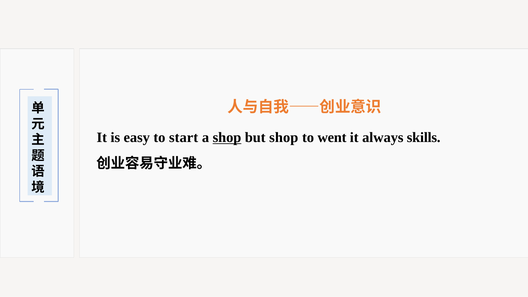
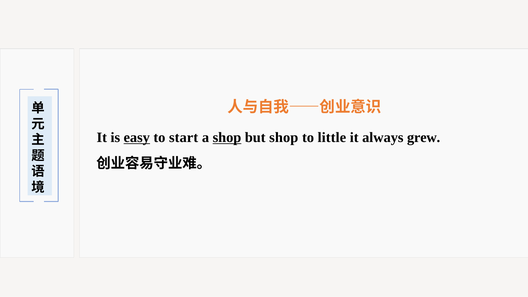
easy underline: none -> present
went: went -> little
skills: skills -> grew
